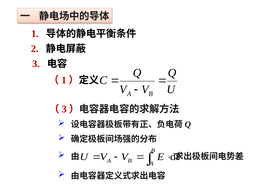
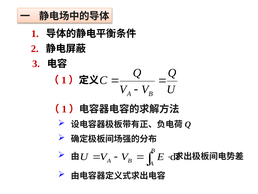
3 at (64, 109): 3 -> 1
